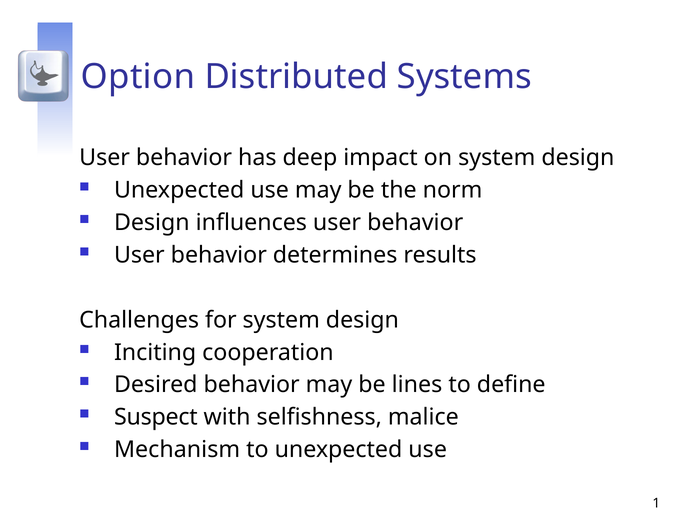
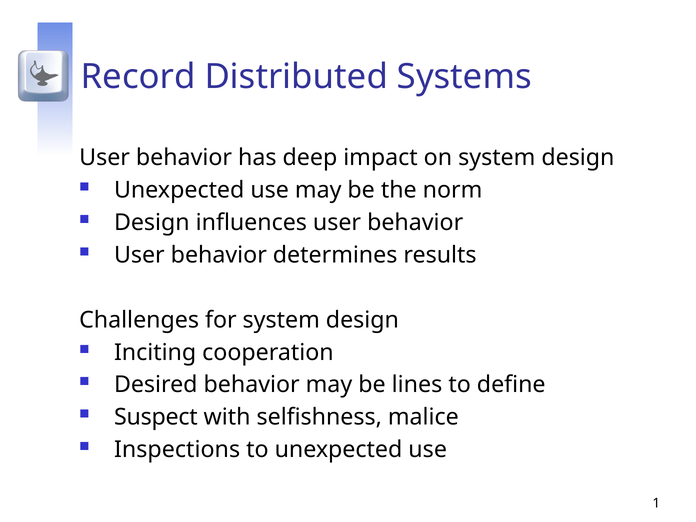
Option: Option -> Record
Mechanism: Mechanism -> Inspections
